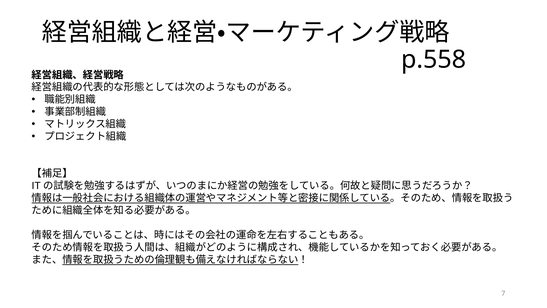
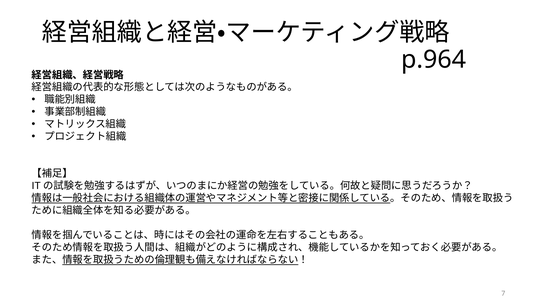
p.558: p.558 -> p.964
